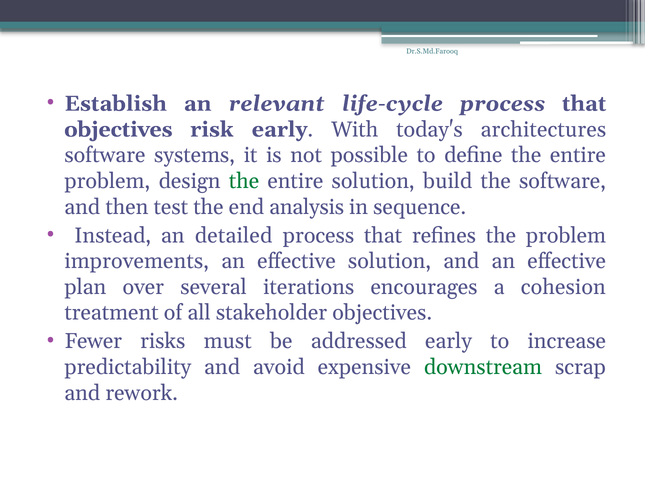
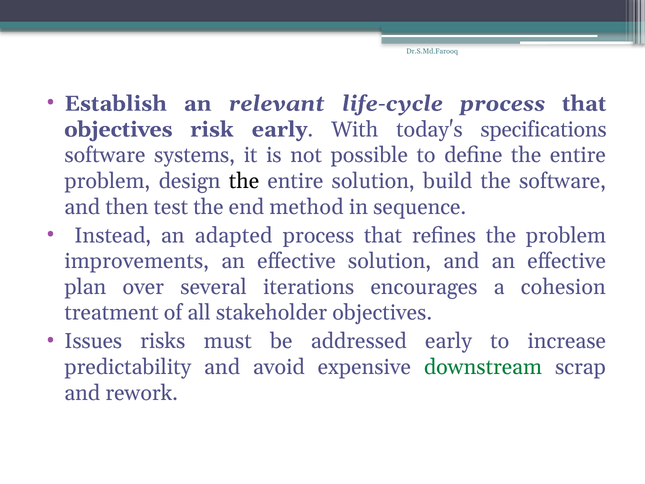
architectures: architectures -> specifications
the at (244, 181) colour: green -> black
analysis: analysis -> method
detailed: detailed -> adapted
Fewer: Fewer -> Issues
